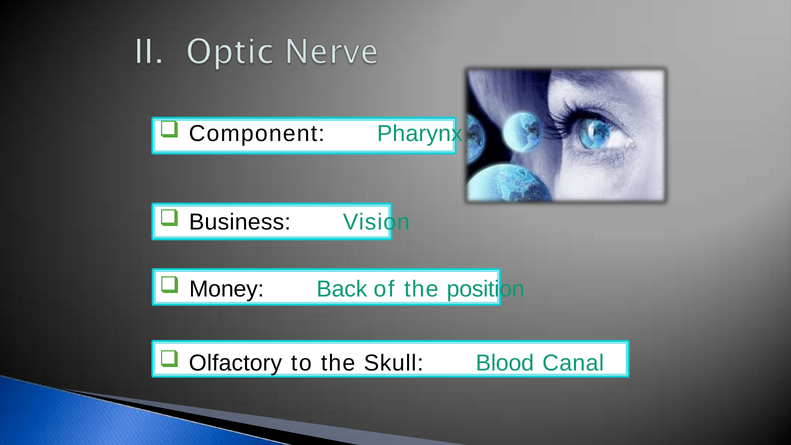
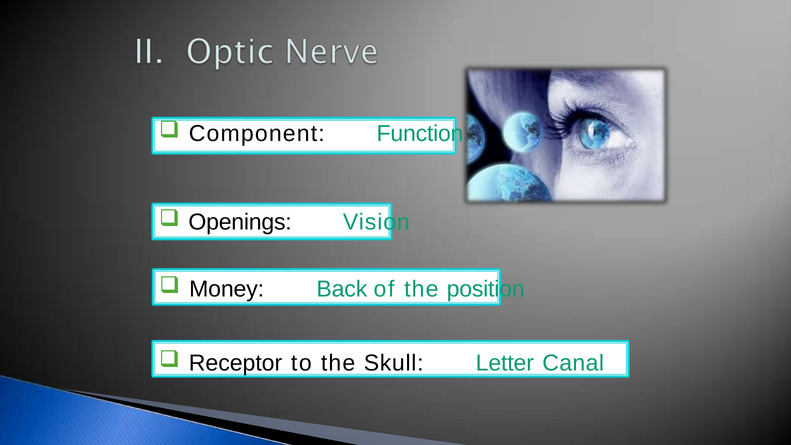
Pharynx: Pharynx -> Function
Business: Business -> Openings
Olfactory: Olfactory -> Receptor
Blood: Blood -> Letter
